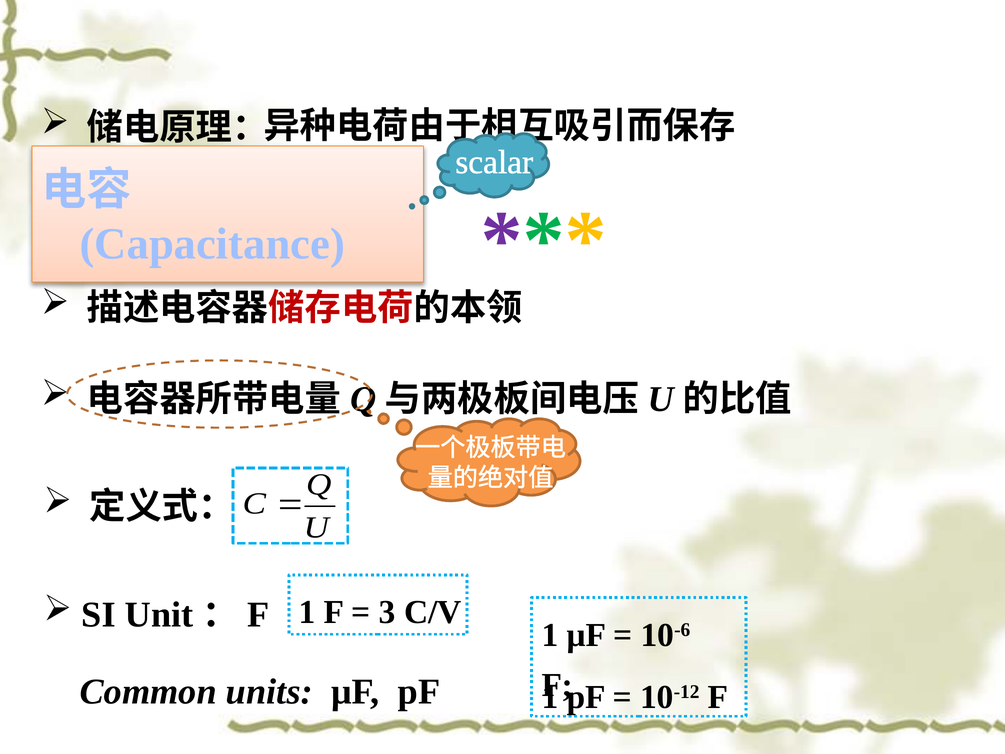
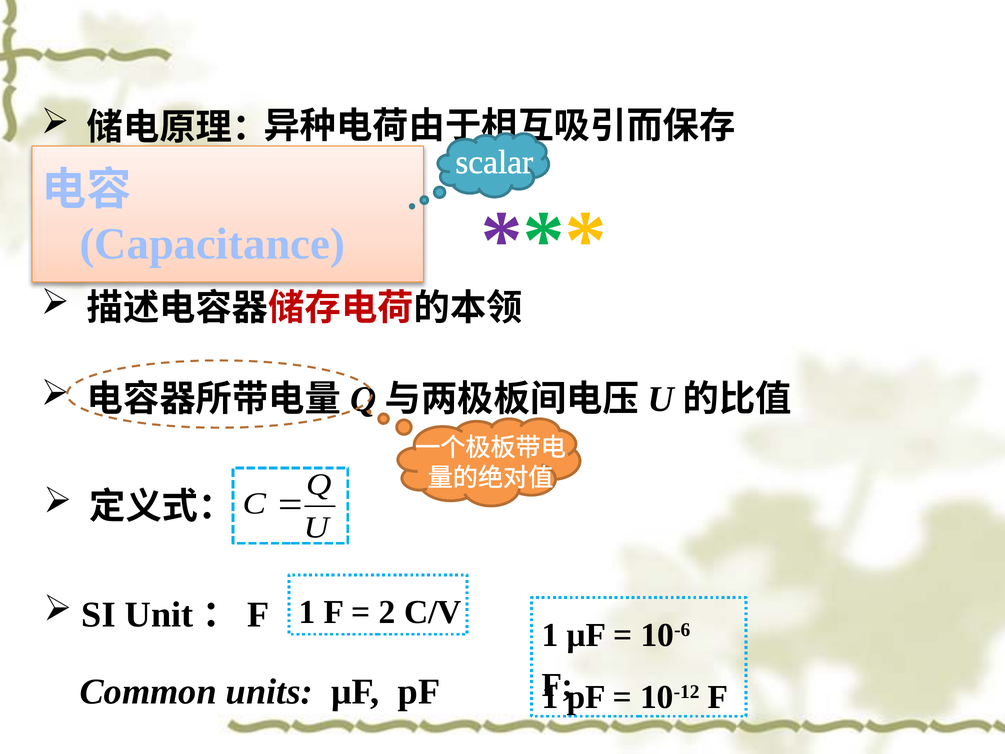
3: 3 -> 2
